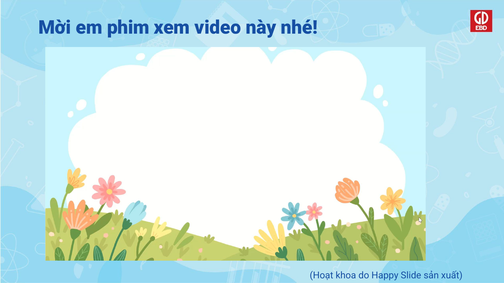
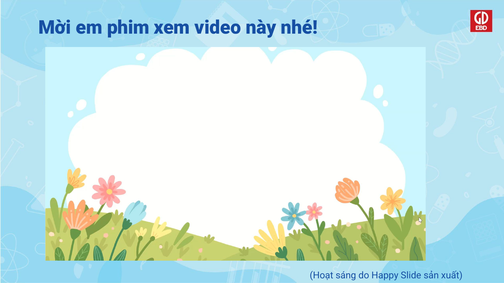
khoa: khoa -> sáng
